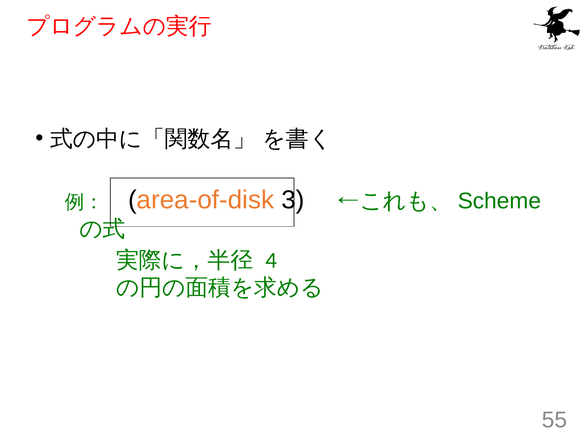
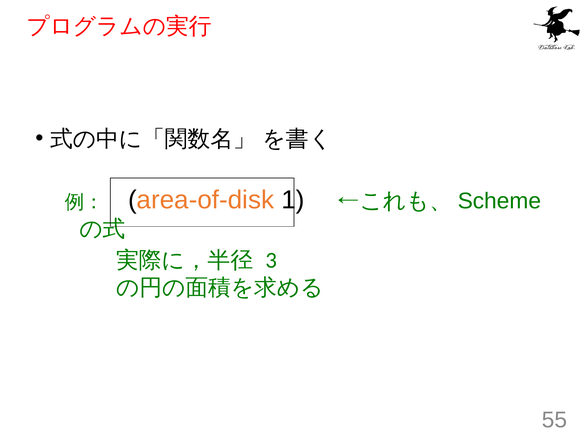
3: 3 -> 1
4: 4 -> 3
